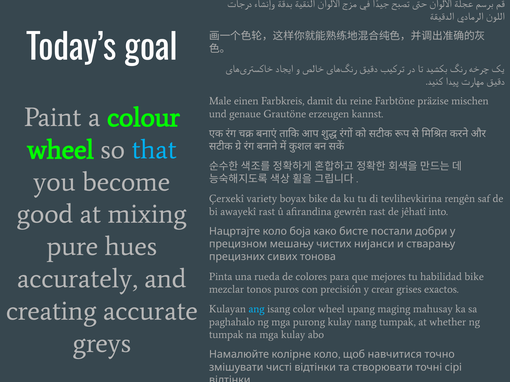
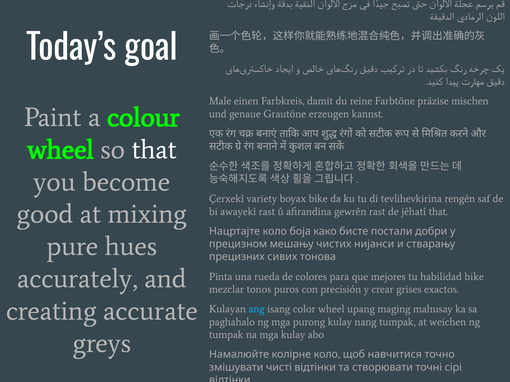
that at (154, 150) colour: light blue -> white
jêhatî into: into -> that
whether: whether -> weichen
